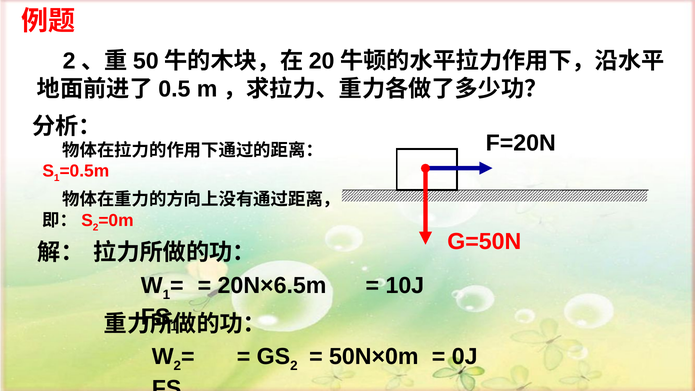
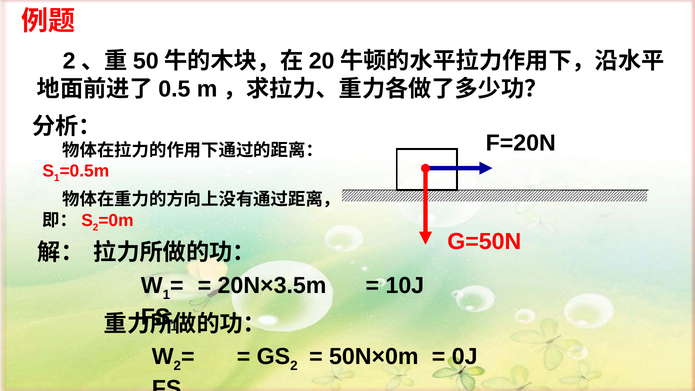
20N×6.5m: 20N×6.5m -> 20N×3.5m
